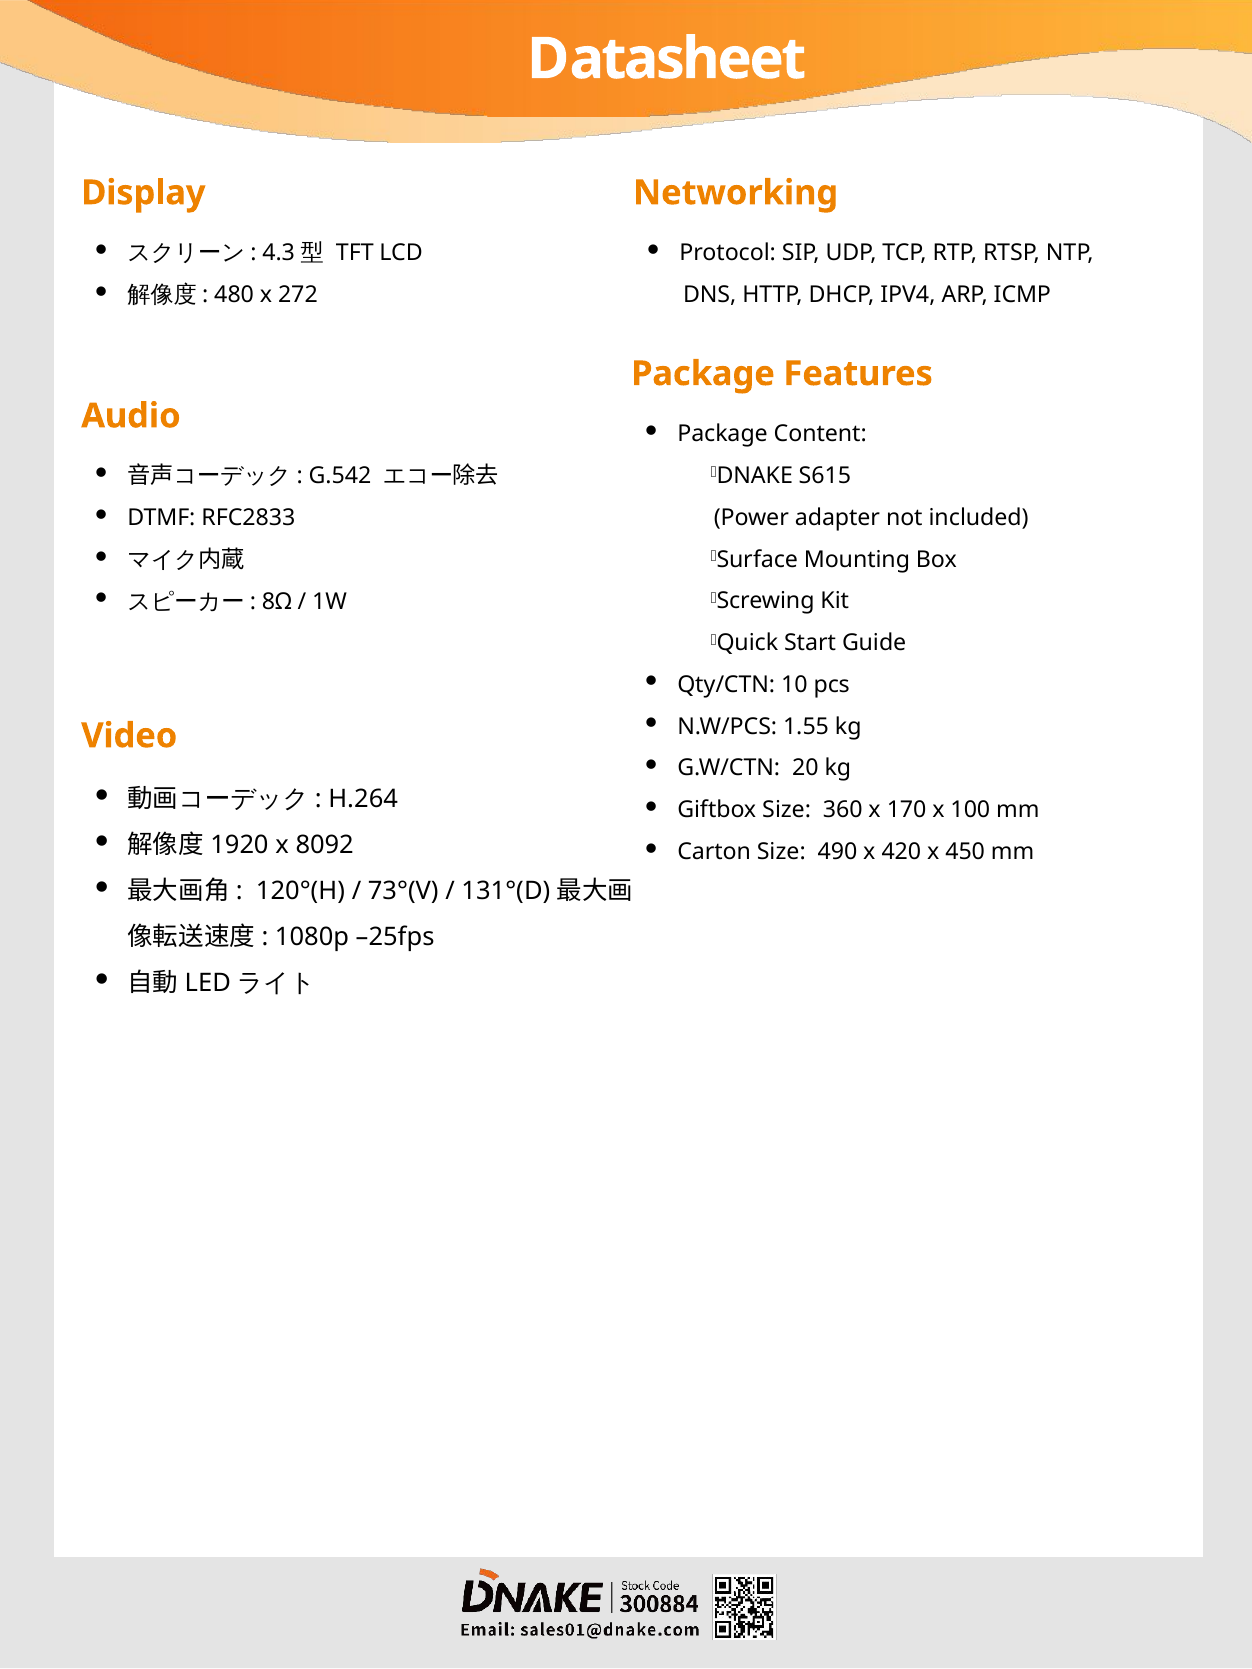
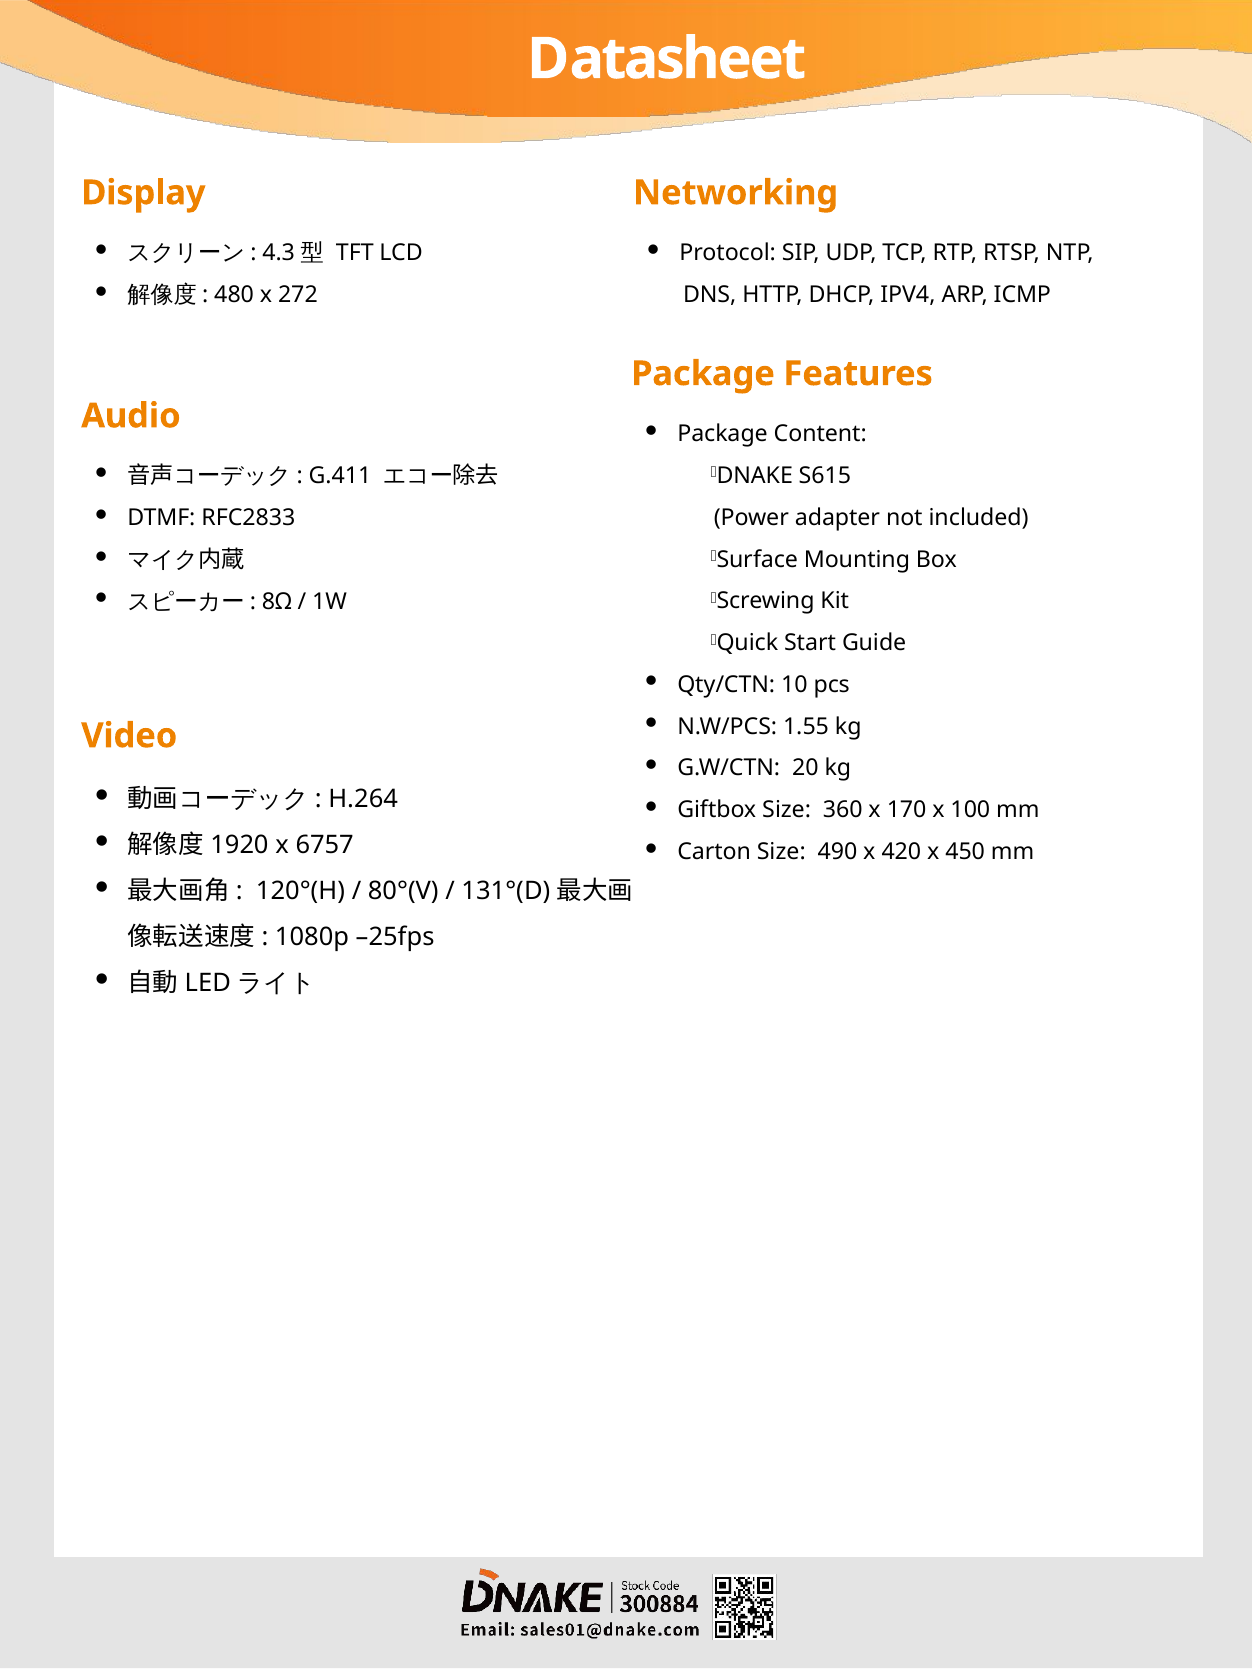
G.542: G.542 -> G.411
8092: 8092 -> 6757
73°(V: 73°(V -> 80°(V
